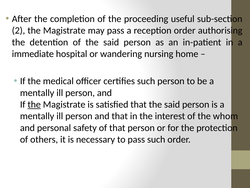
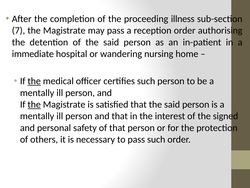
useful: useful -> illness
2: 2 -> 7
the at (34, 81) underline: none -> present
whom: whom -> signed
